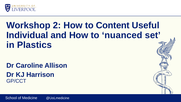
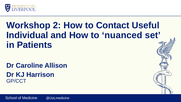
Content: Content -> Contact
Plastics: Plastics -> Patients
